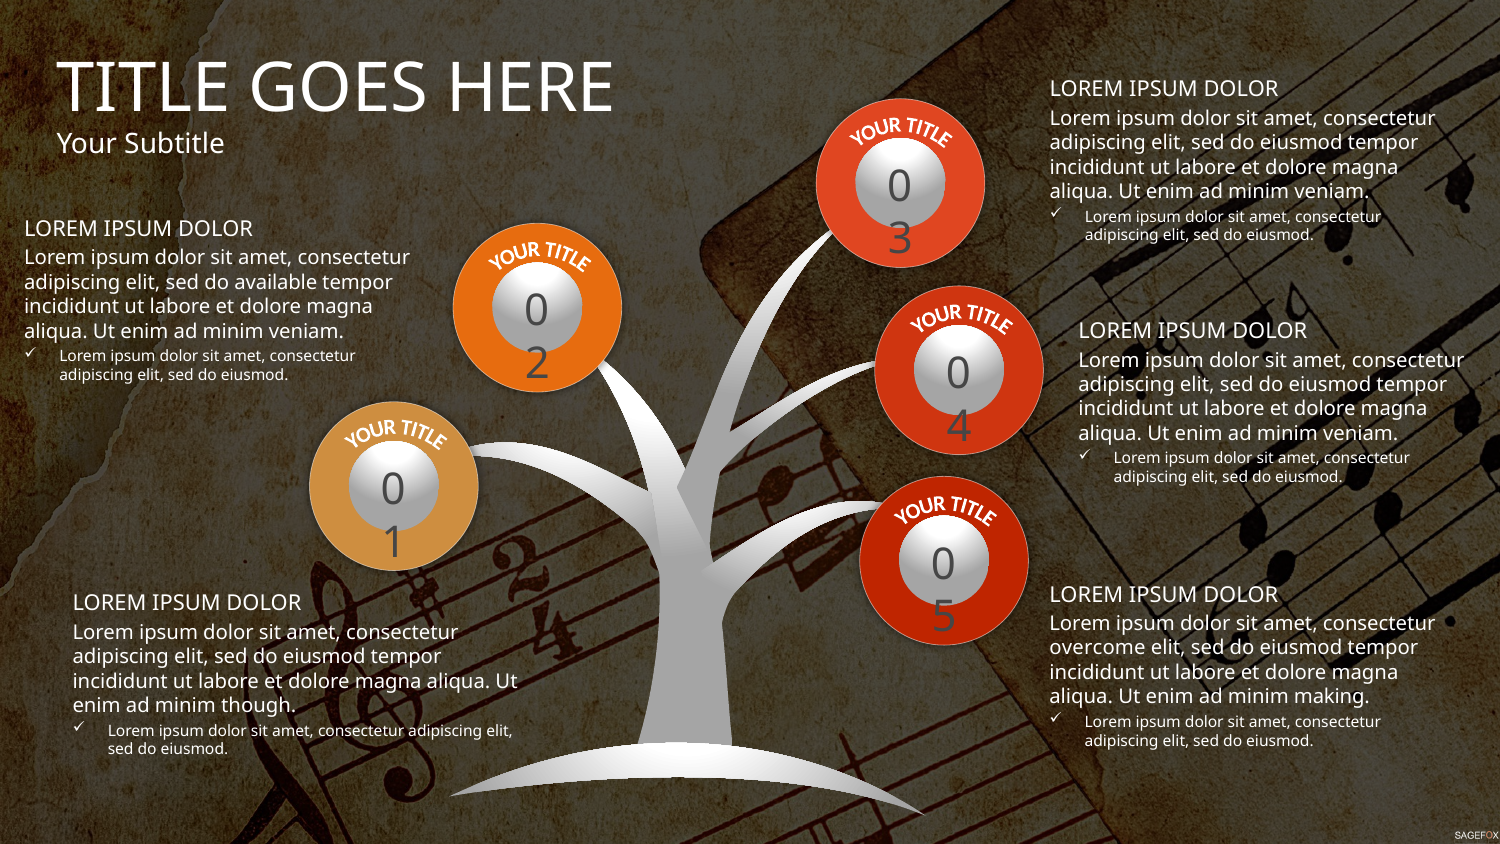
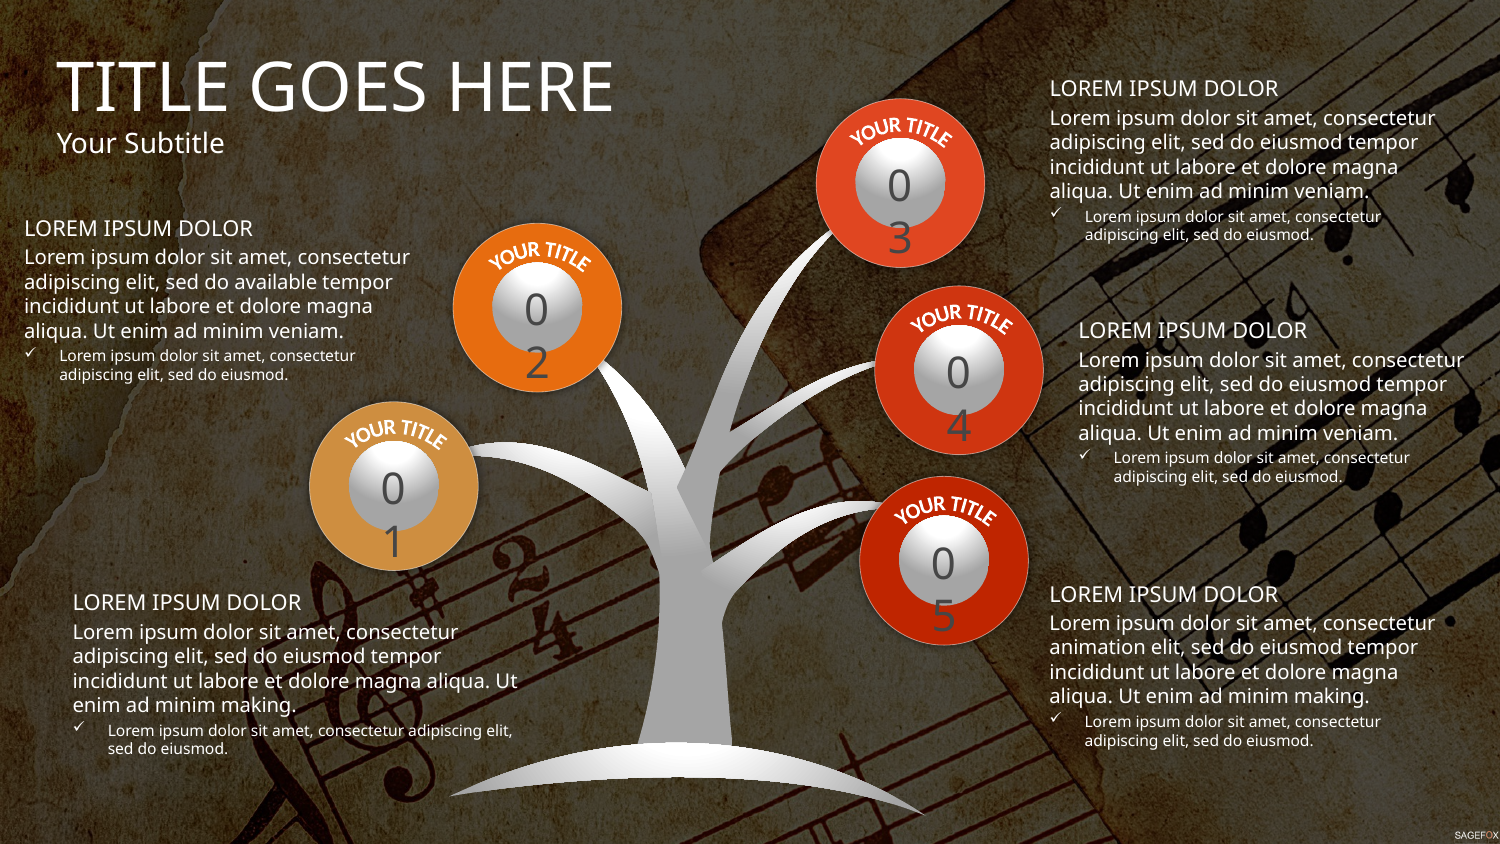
overcome: overcome -> animation
though at (259, 706): though -> making
